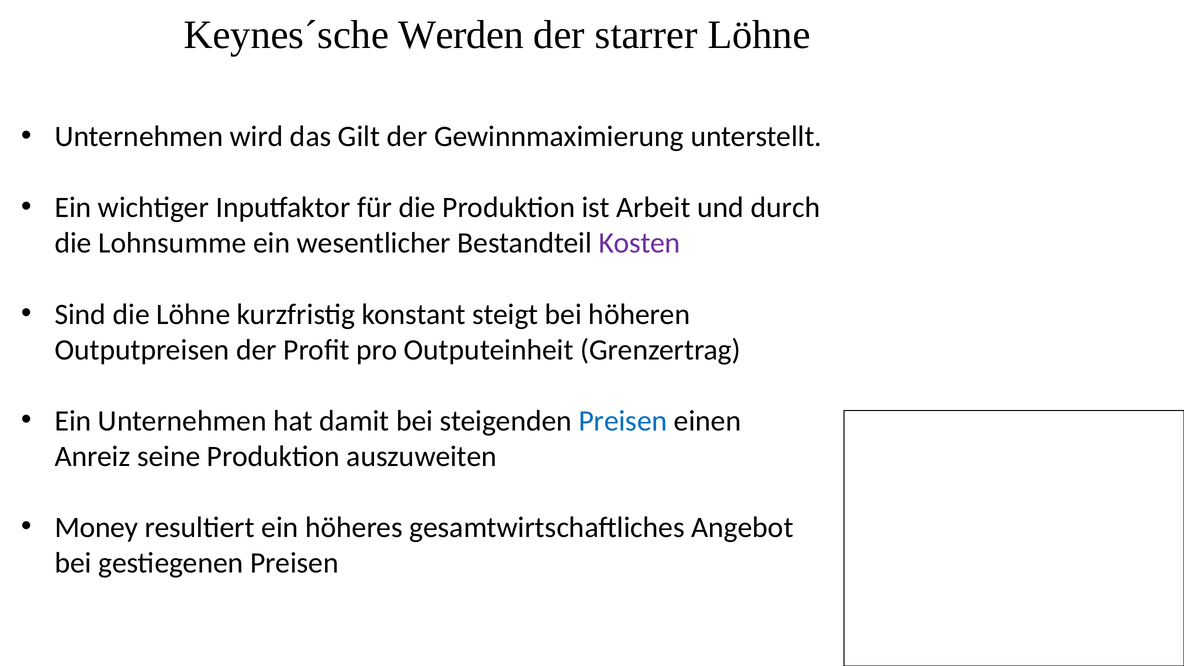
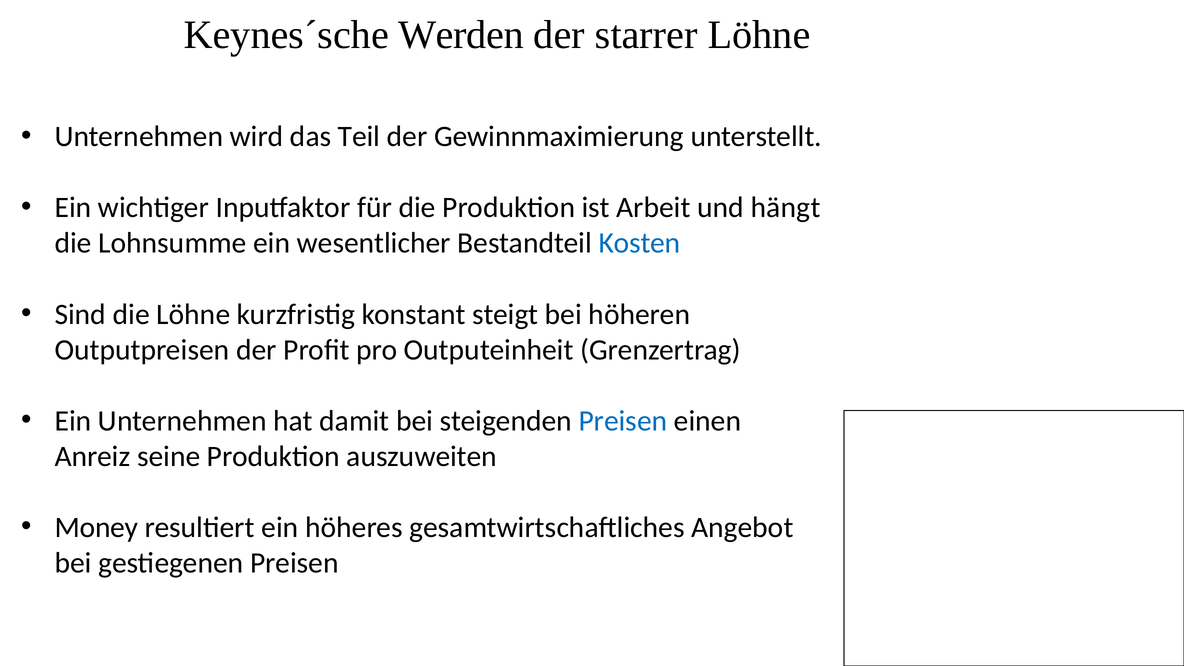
Gilt: Gilt -> Teil
durch: durch -> hängt
Kosten colour: purple -> blue
